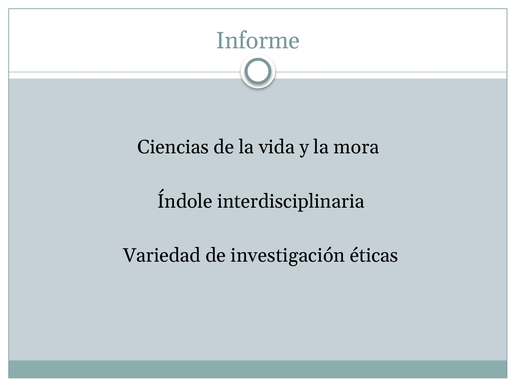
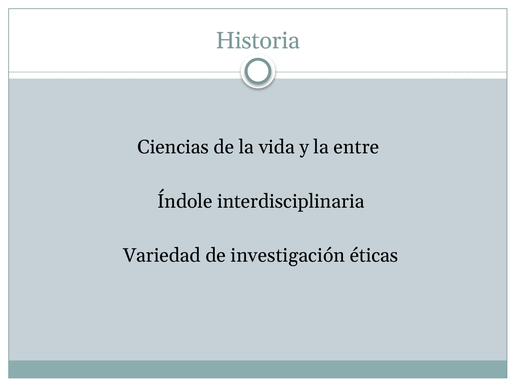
Informe: Informe -> Historia
mora: mora -> entre
